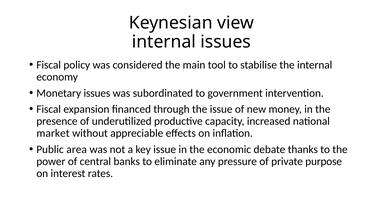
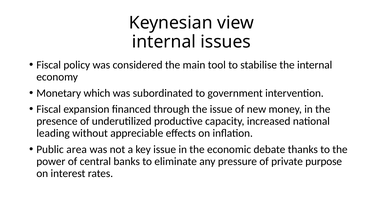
Monetary issues: issues -> which
market: market -> leading
